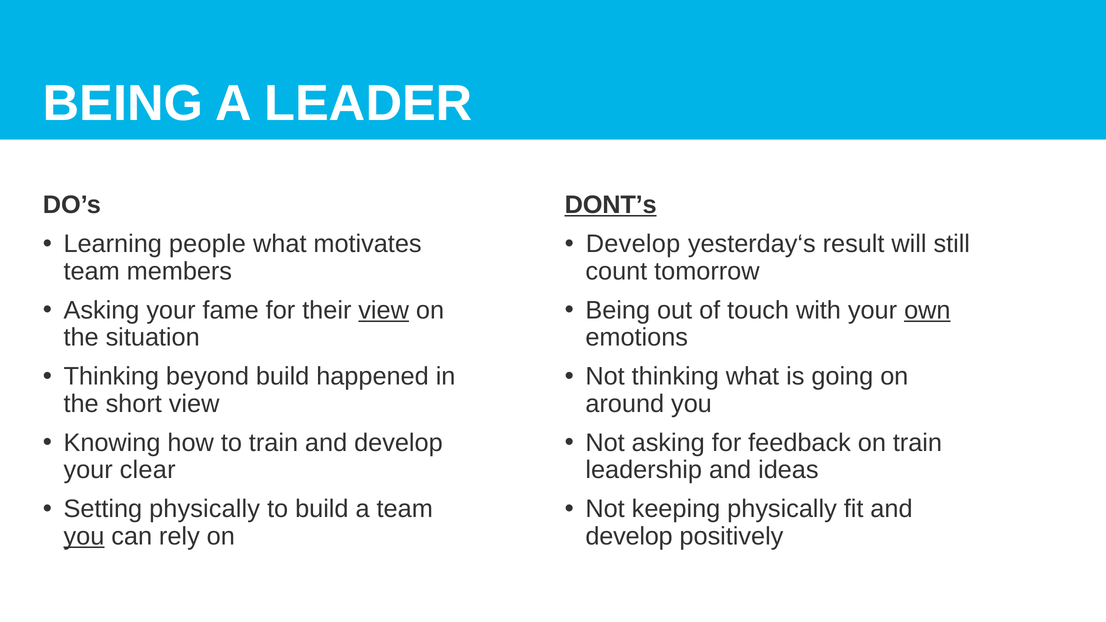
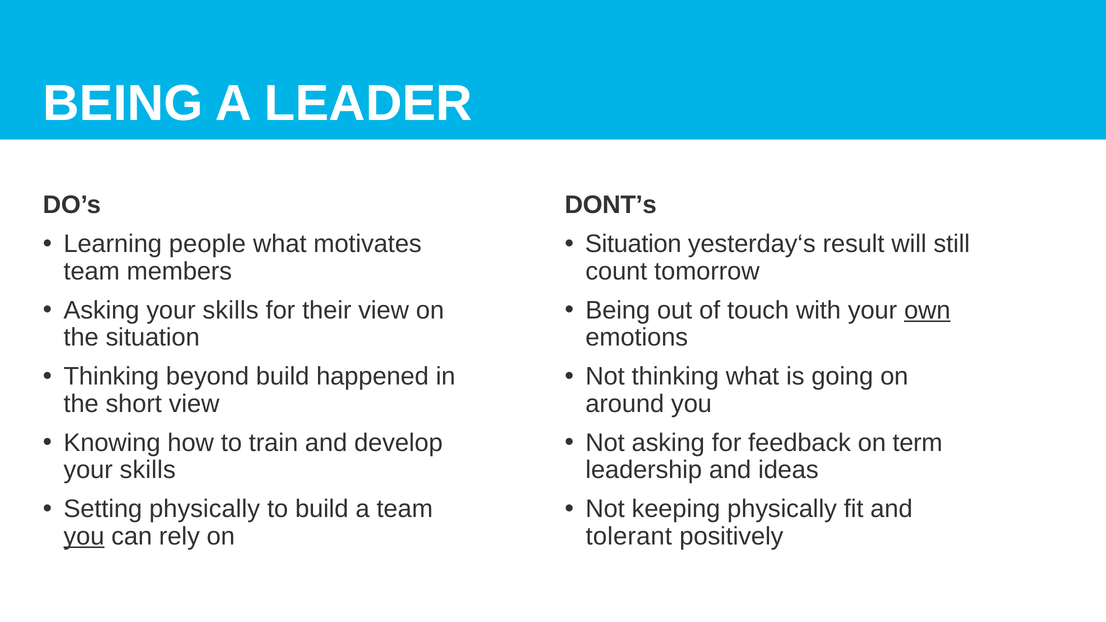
DONT’s underline: present -> none
Develop at (633, 244): Develop -> Situation
Asking your fame: fame -> skills
view at (384, 310) underline: present -> none
on train: train -> term
clear at (148, 470): clear -> skills
develop at (629, 536): develop -> tolerant
